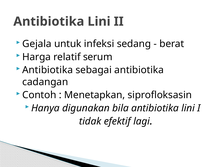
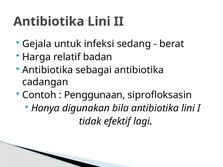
serum: serum -> badan
Menetapkan: Menetapkan -> Penggunaan
